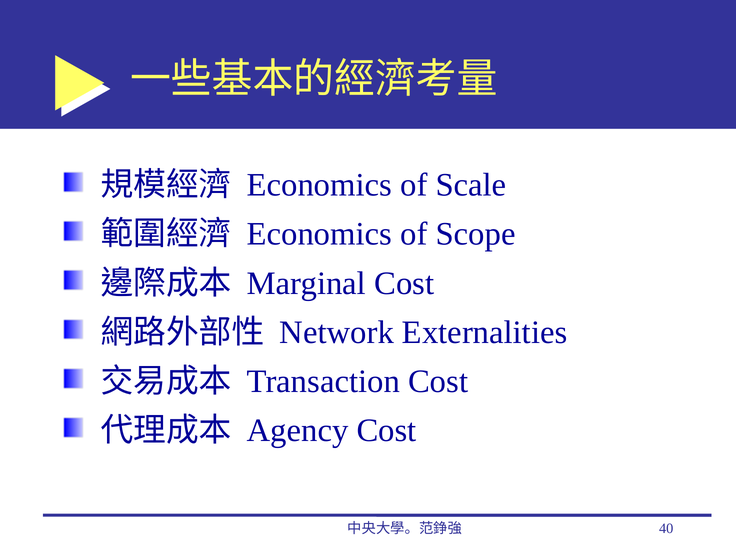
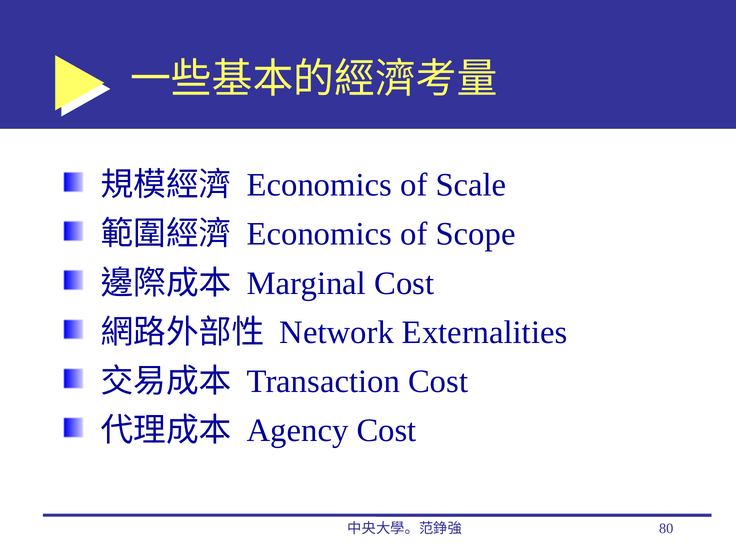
40: 40 -> 80
